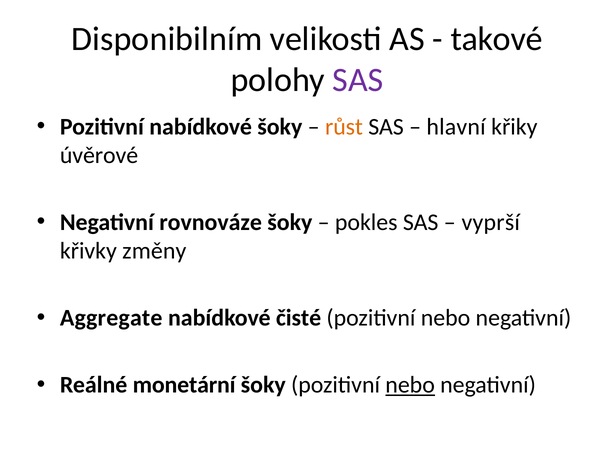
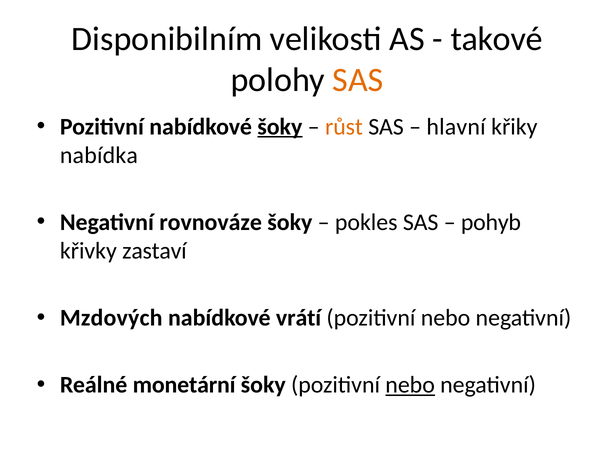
SAS at (358, 80) colour: purple -> orange
šoky at (280, 127) underline: none -> present
úvěrové: úvěrové -> nabídka
vyprší: vyprší -> pohyb
změny: změny -> zastaví
Aggregate: Aggregate -> Mzdových
čisté: čisté -> vrátí
